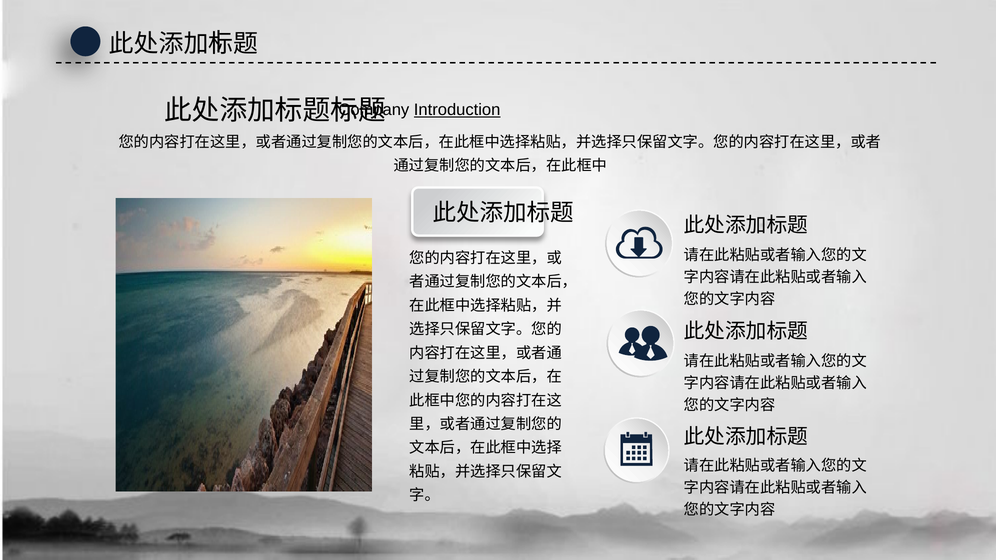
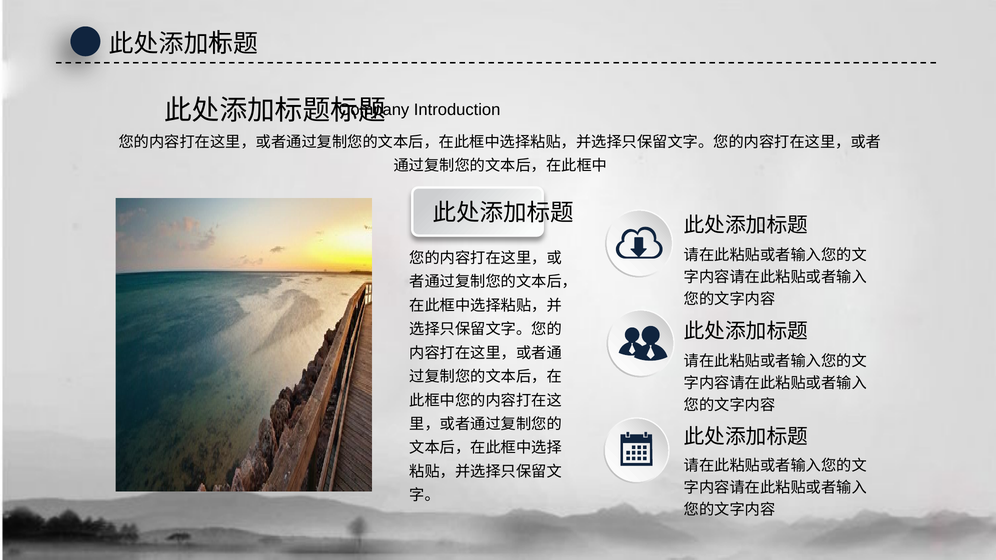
Introduction underline: present -> none
